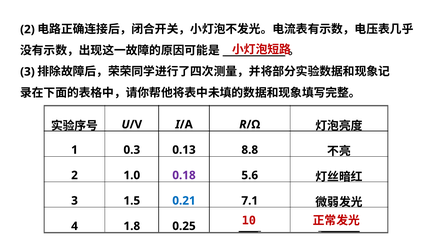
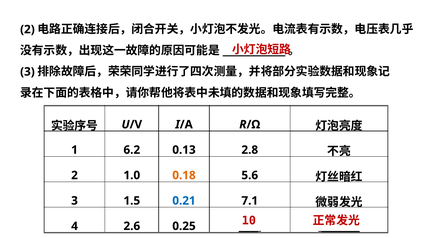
0.3: 0.3 -> 6.2
8.8: 8.8 -> 2.8
0.18 colour: purple -> orange
1.8: 1.8 -> 2.6
